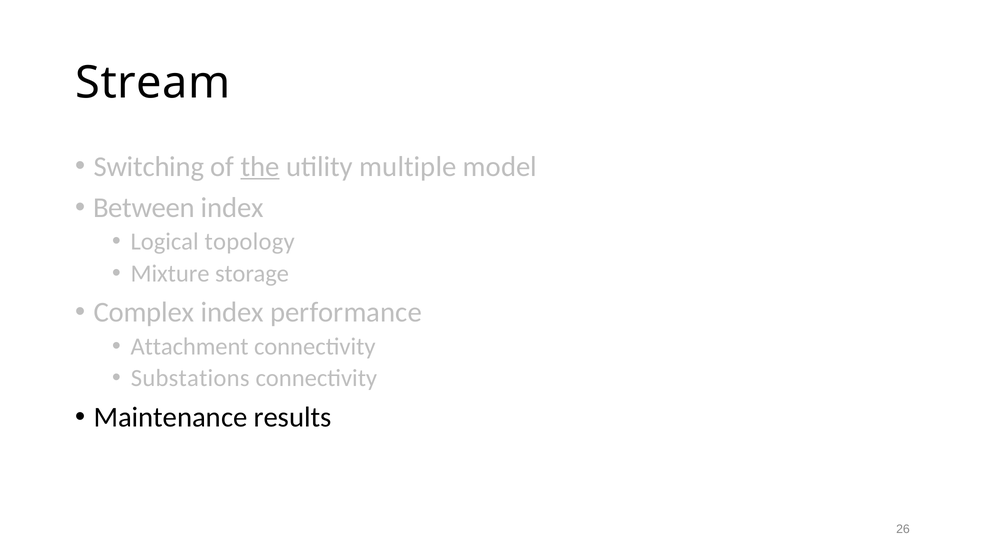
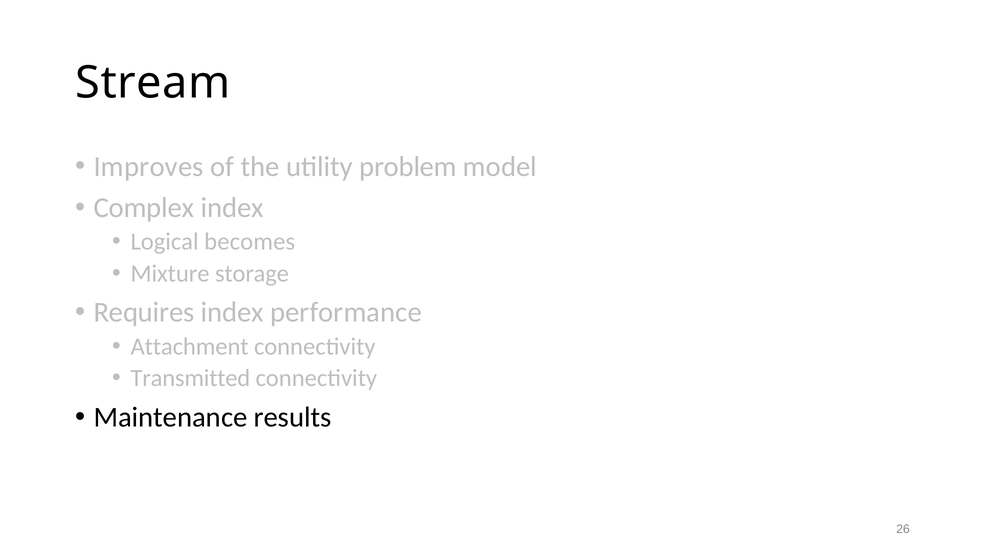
Switching: Switching -> Improves
the underline: present -> none
multiple: multiple -> problem
Between: Between -> Complex
topology: topology -> becomes
Complex: Complex -> Requires
Substations: Substations -> Transmitted
